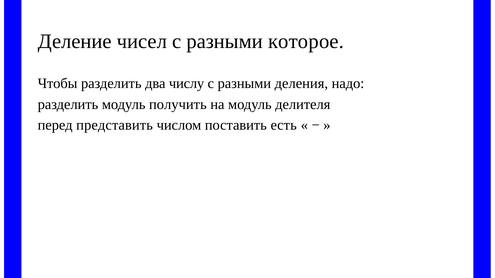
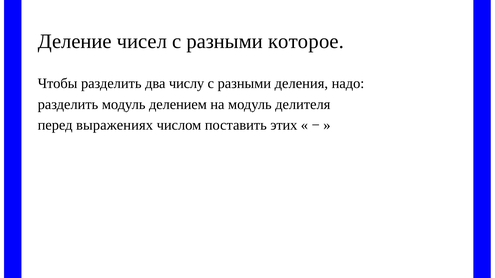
получить: получить -> делением
представить: представить -> выражениях
есть: есть -> этих
